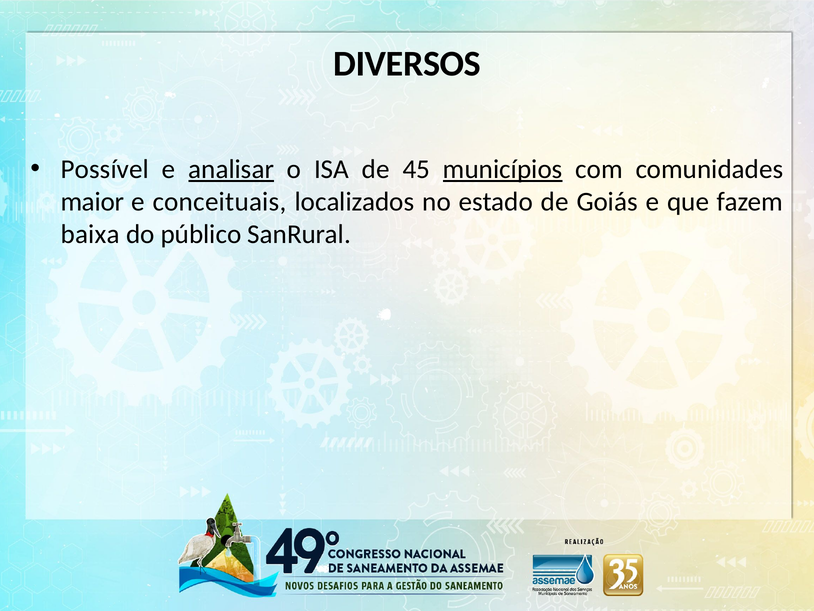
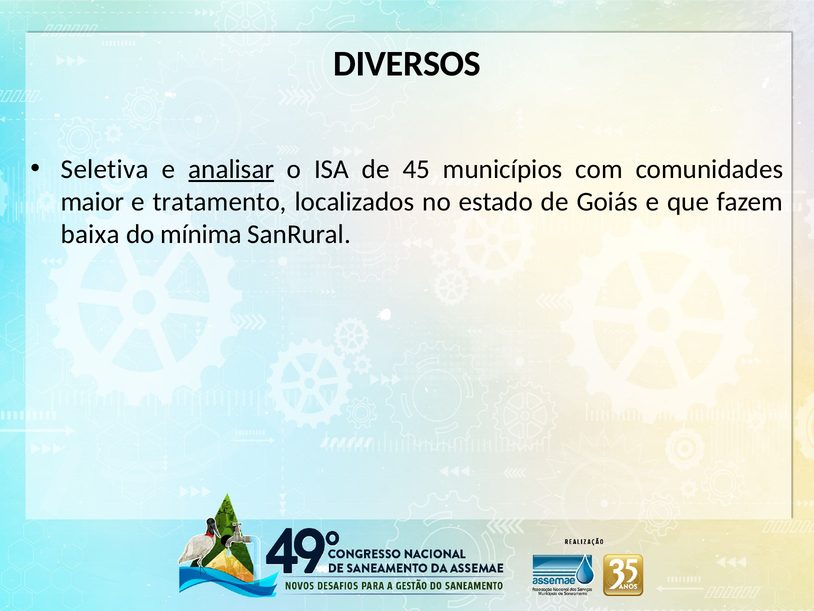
Possível: Possível -> Seletiva
municípios underline: present -> none
conceituais: conceituais -> tratamento
público: público -> mínima
